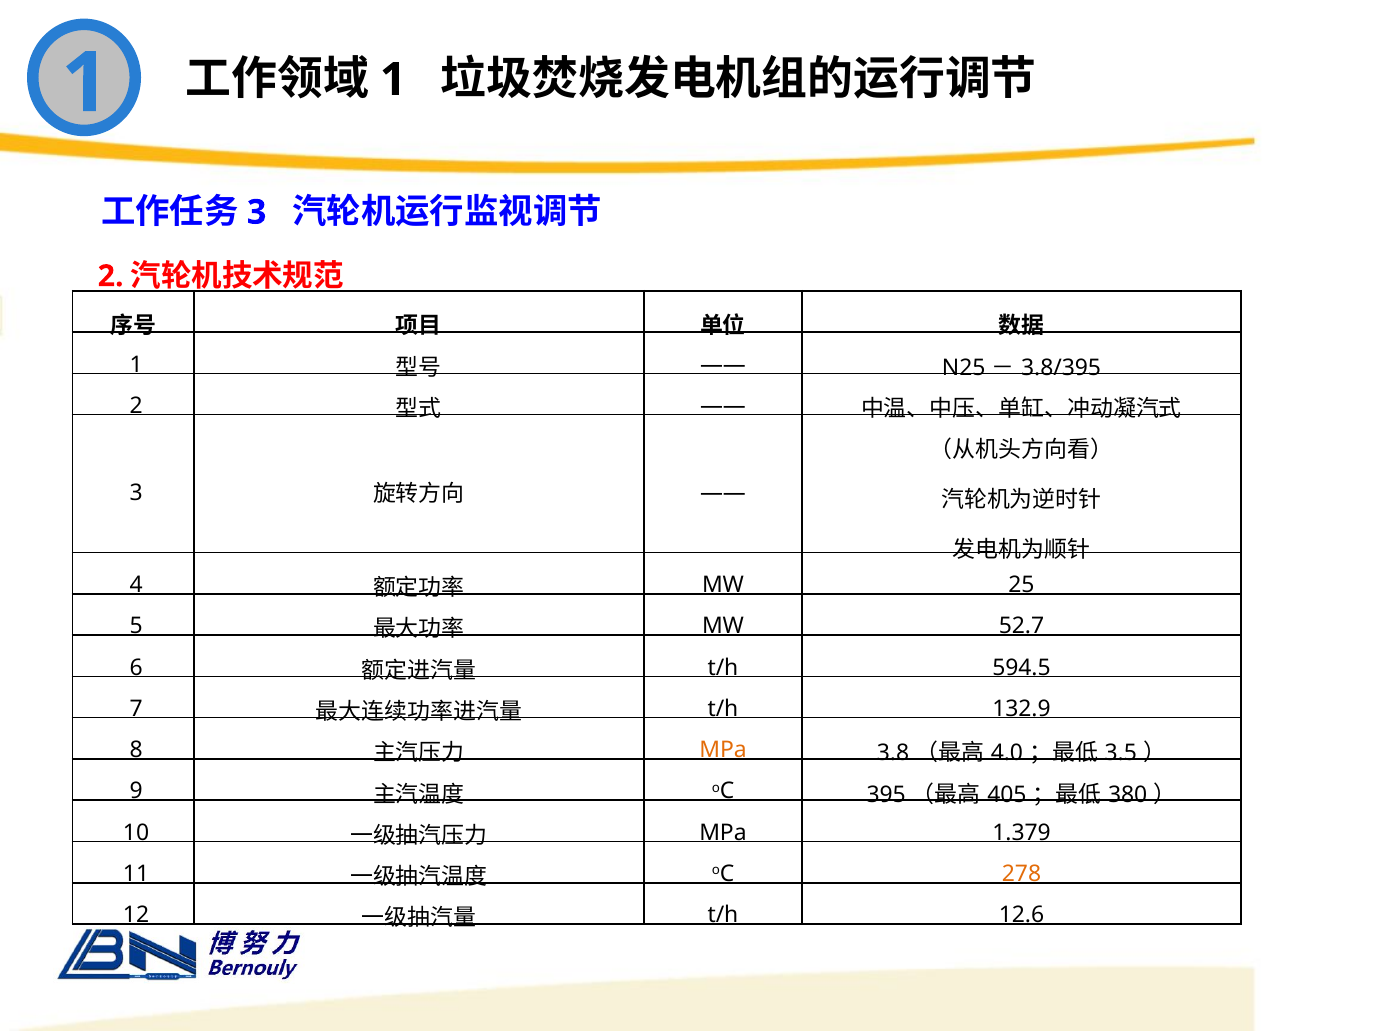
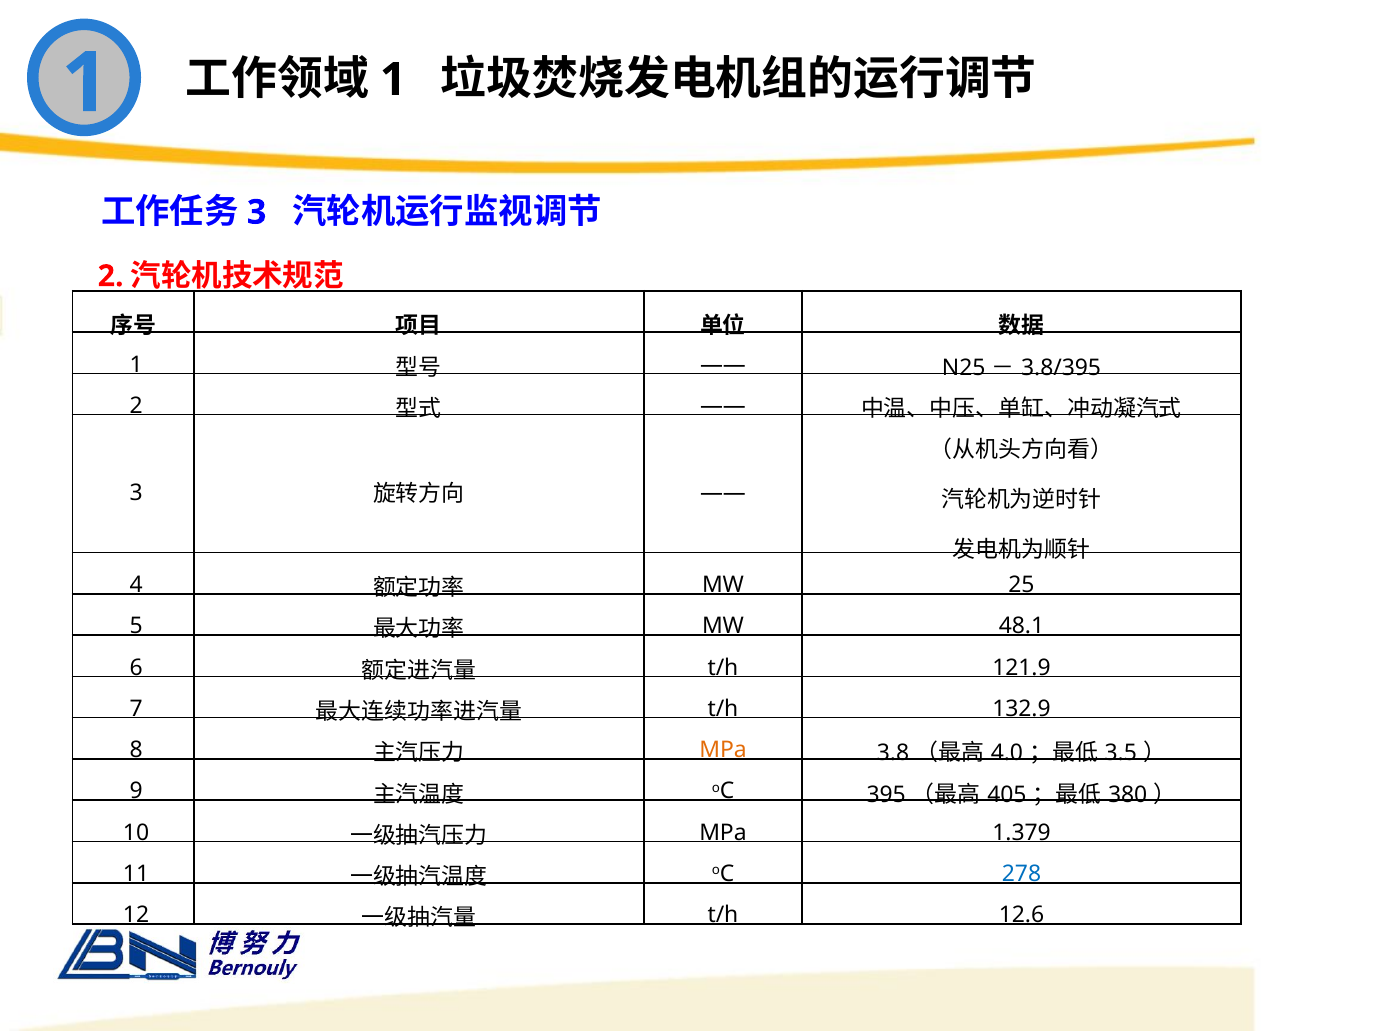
52.7: 52.7 -> 48.1
594.5: 594.5 -> 121.9
278 colour: orange -> blue
